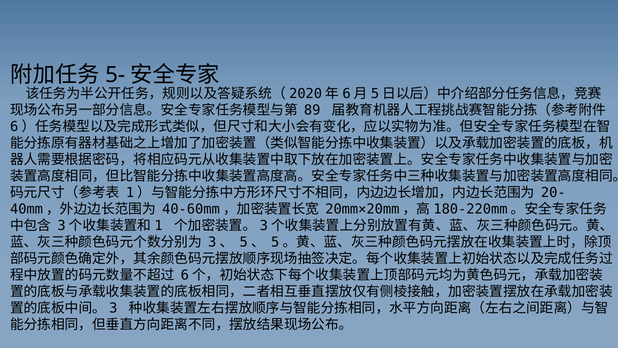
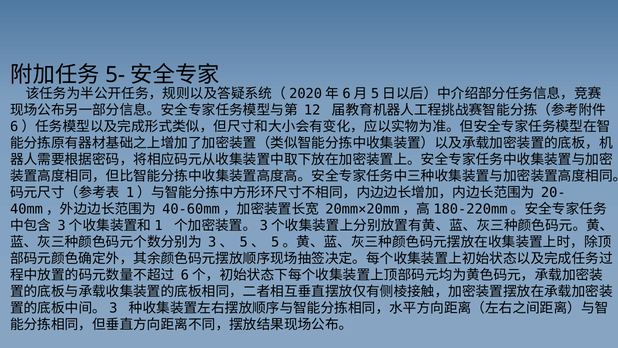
89: 89 -> 12
